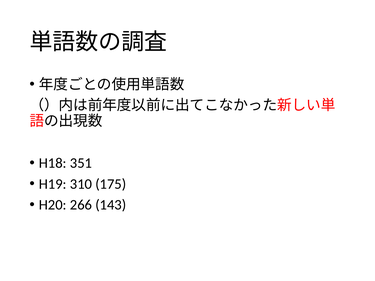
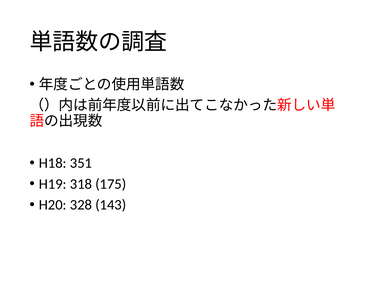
310: 310 -> 318
266: 266 -> 328
